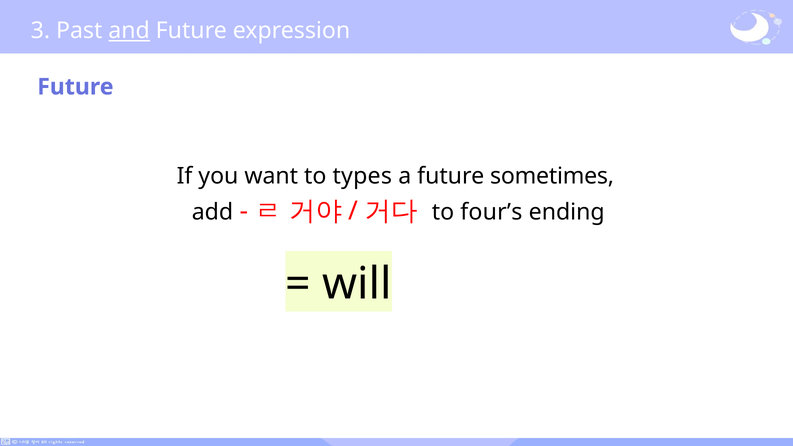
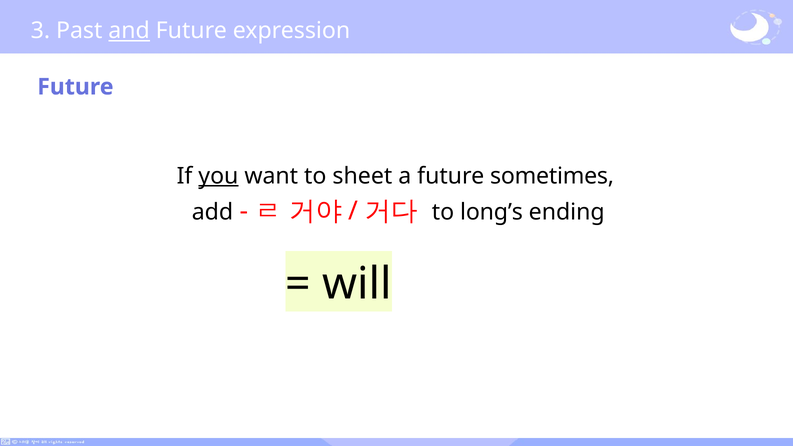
you underline: none -> present
types: types -> sheet
four’s: four’s -> long’s
